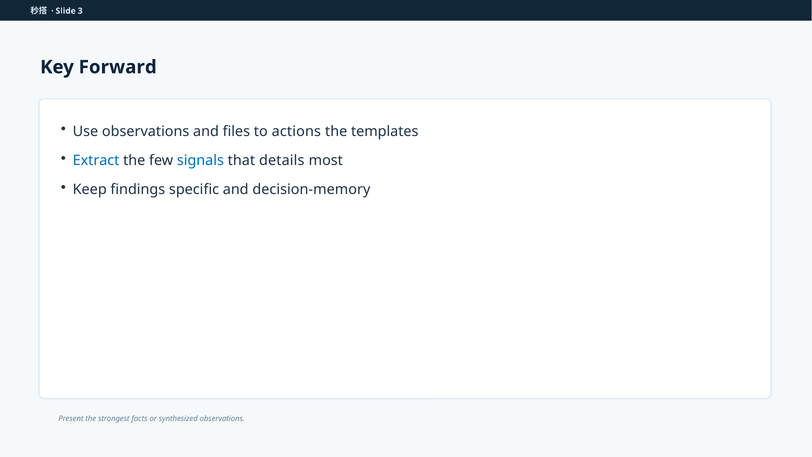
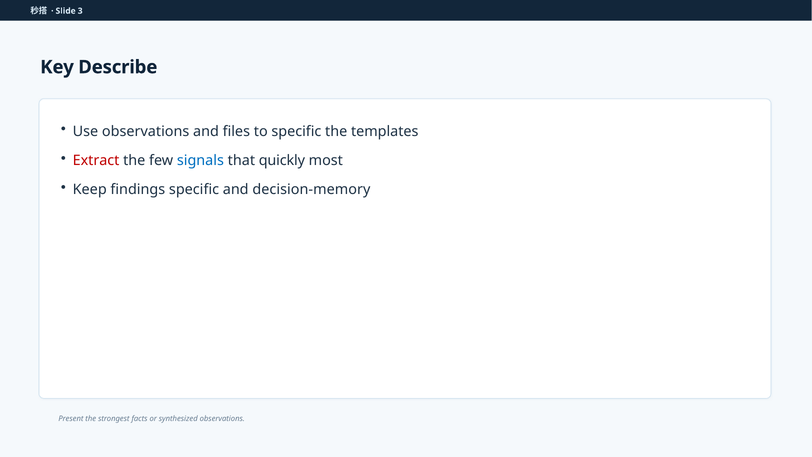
Forward: Forward -> Describe
to actions: actions -> specific
Extract colour: blue -> red
details: details -> quickly
